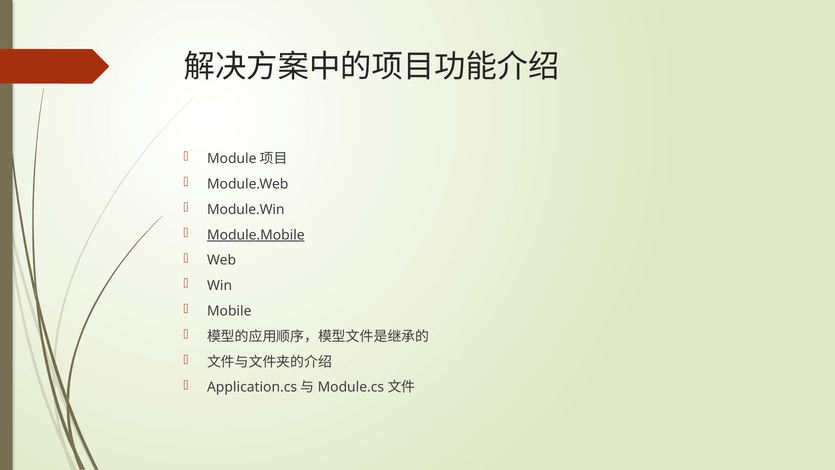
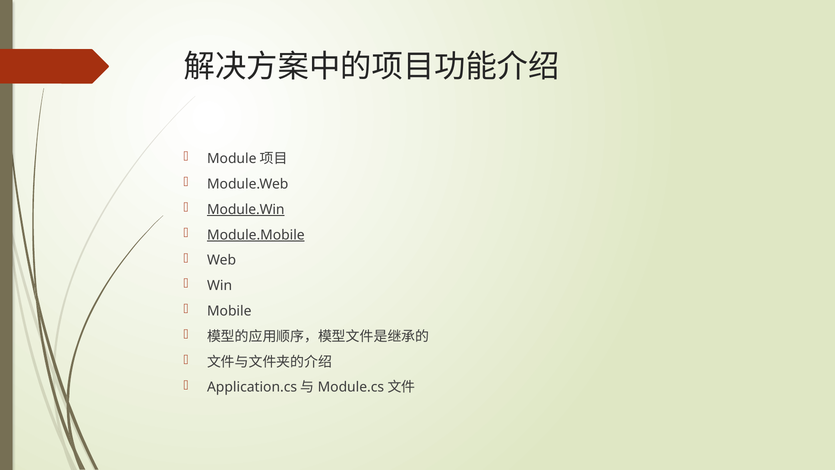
Module.Win underline: none -> present
